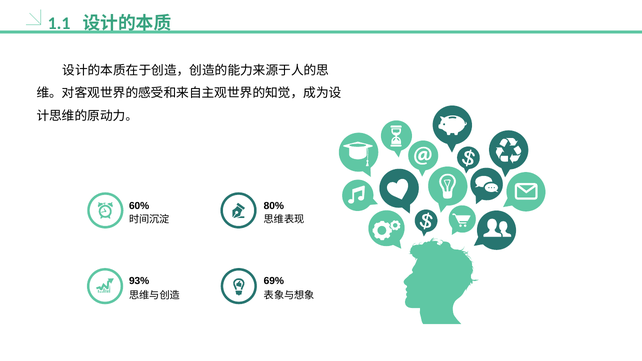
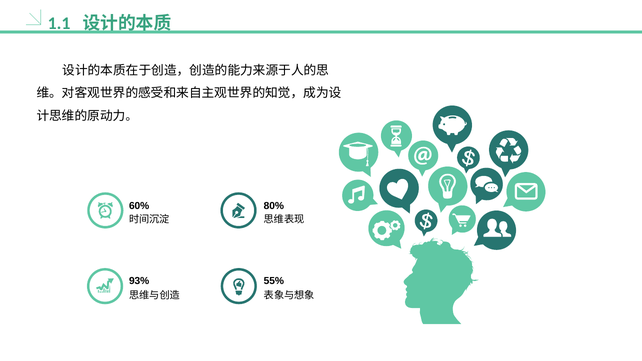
69%: 69% -> 55%
